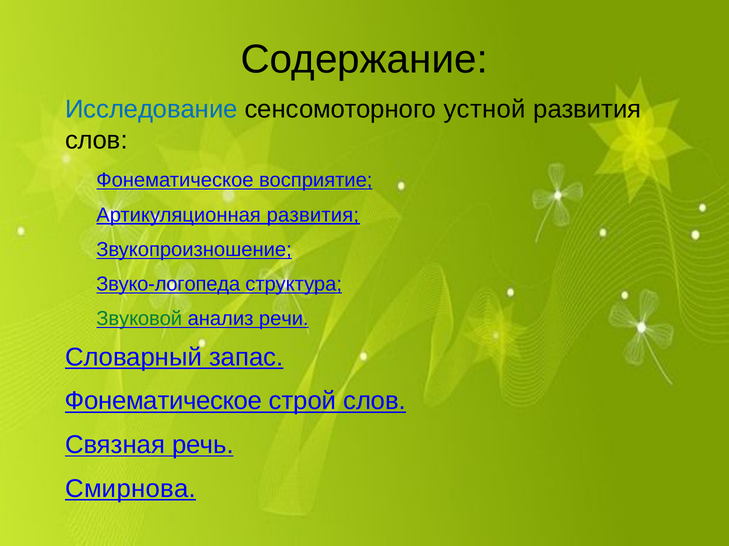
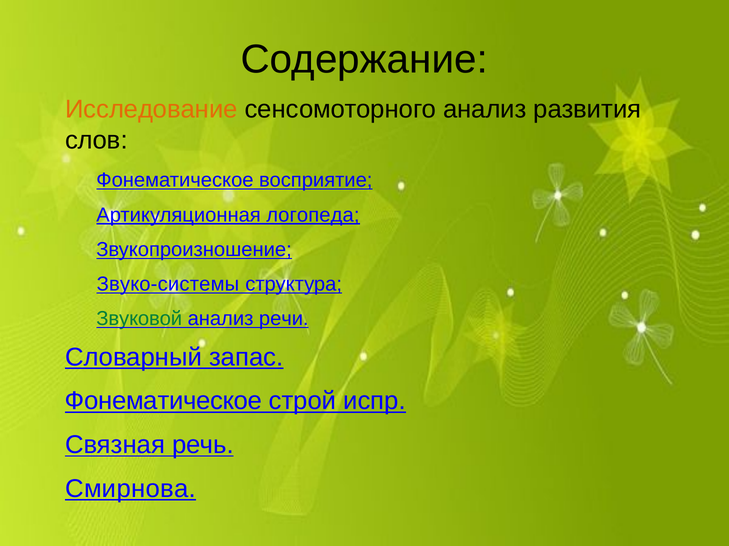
Исследование colour: blue -> orange
сенсомоторного устной: устной -> анализ
Артикуляционная развития: развития -> логопеда
Звуко-логопеда: Звуко-логопеда -> Звуко-системы
строй слов: слов -> испр
